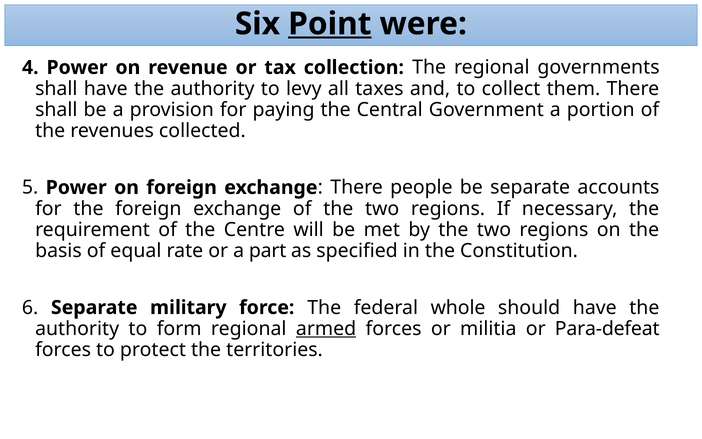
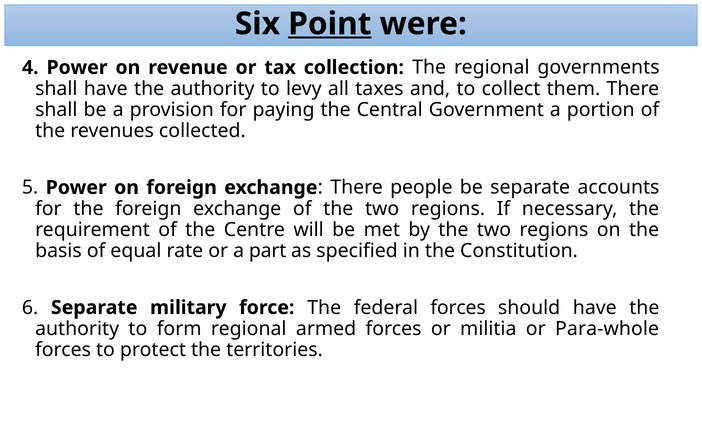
federal whole: whole -> forces
armed underline: present -> none
Para-defeat: Para-defeat -> Para-whole
